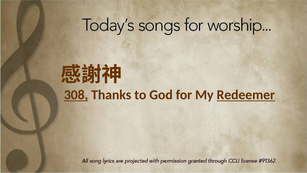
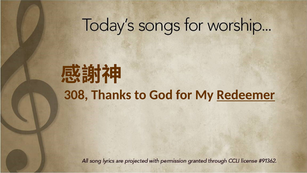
308 underline: present -> none
